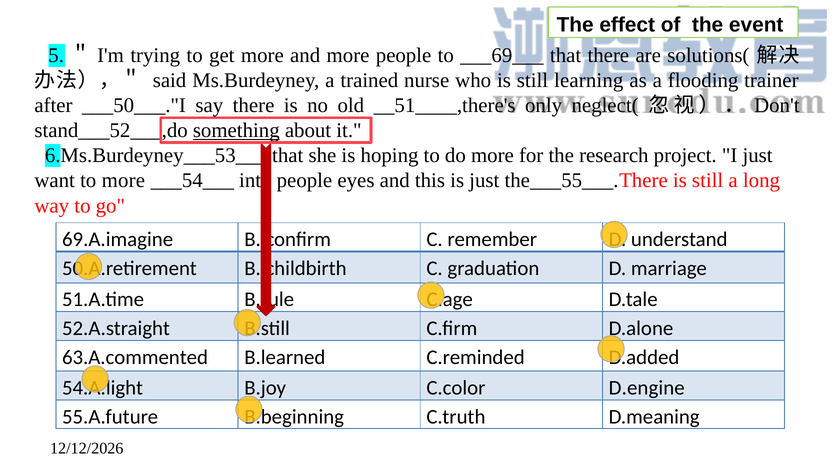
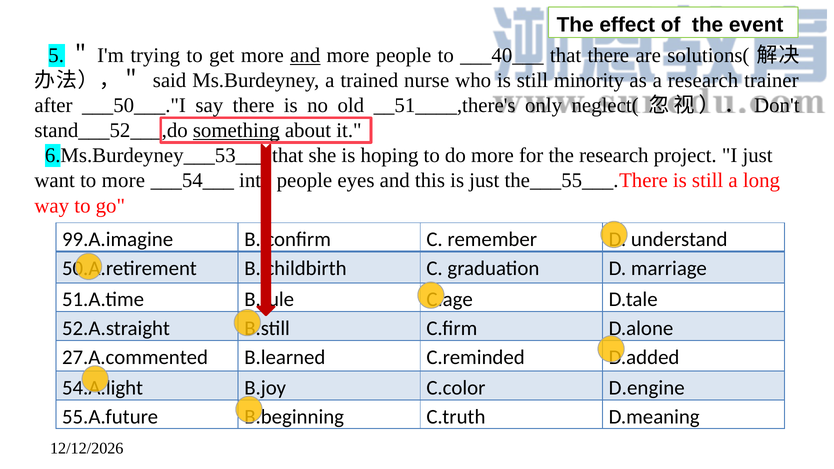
and at (305, 56) underline: none -> present
___69___: ___69___ -> ___40___
learning: learning -> minority
a flooding: flooding -> research
69.A.imagine: 69.A.imagine -> 99.A.imagine
63.A.commented: 63.A.commented -> 27.A.commented
